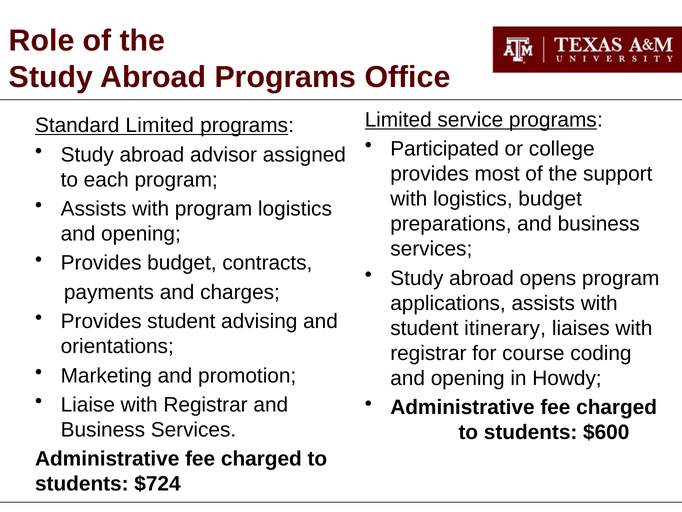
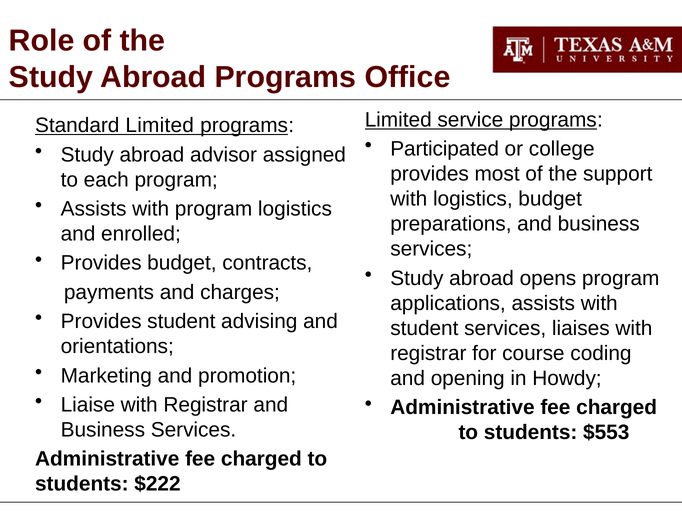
opening at (141, 234): opening -> enrolled
student itinerary: itinerary -> services
$600: $600 -> $553
$724: $724 -> $222
